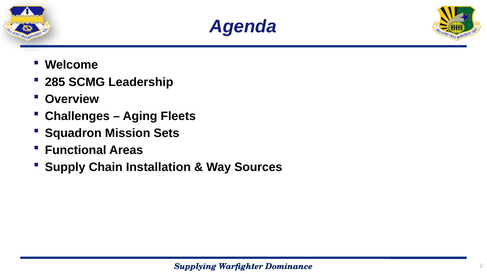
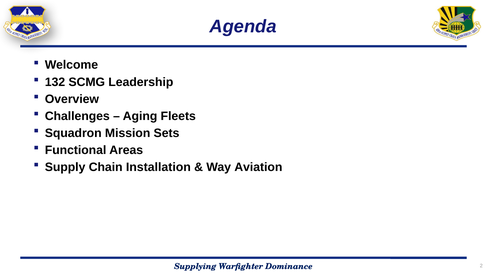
285: 285 -> 132
Sources: Sources -> Aviation
